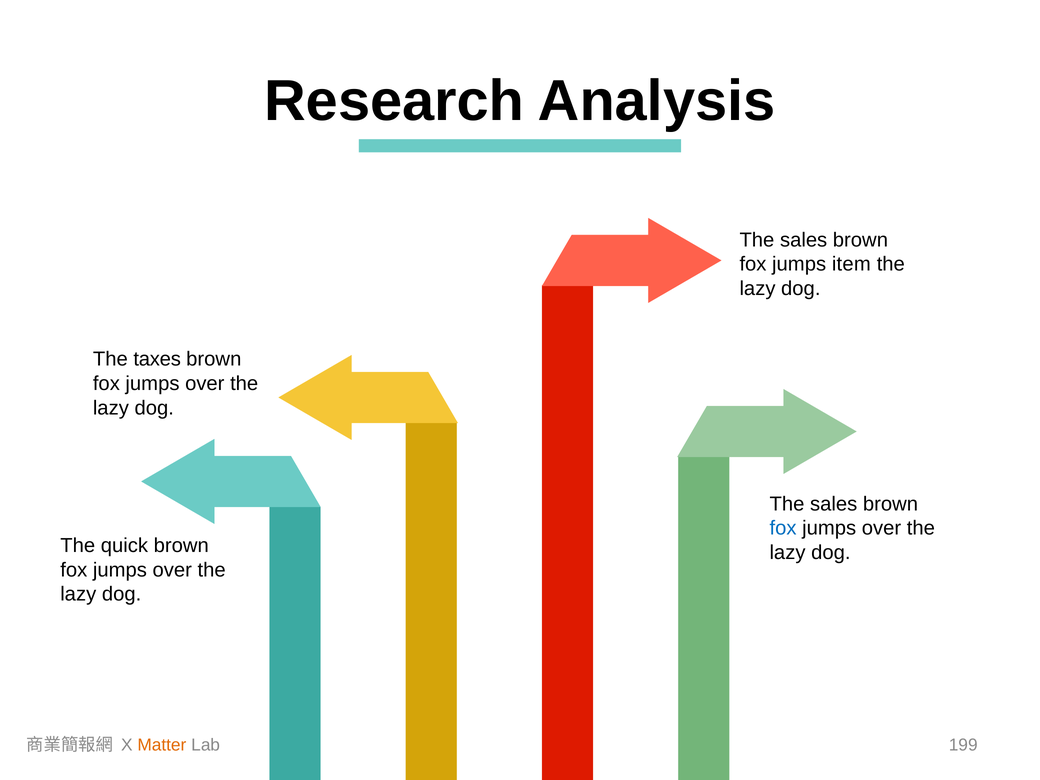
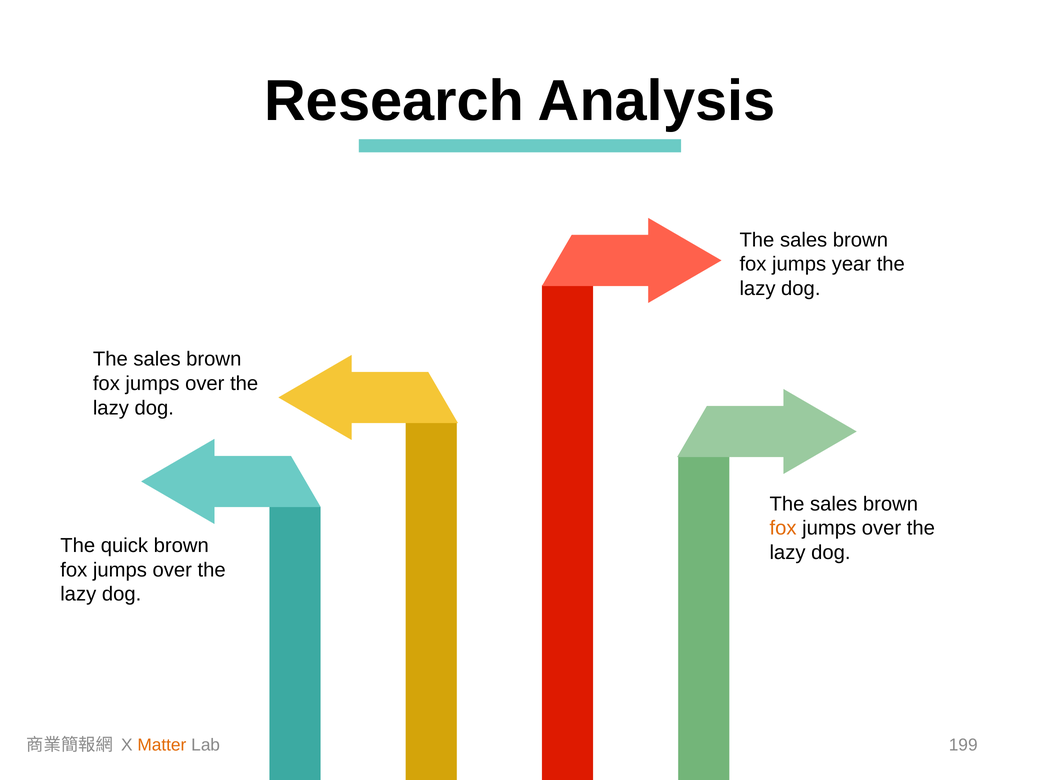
item: item -> year
taxes at (157, 359): taxes -> sales
fox at (783, 528) colour: blue -> orange
